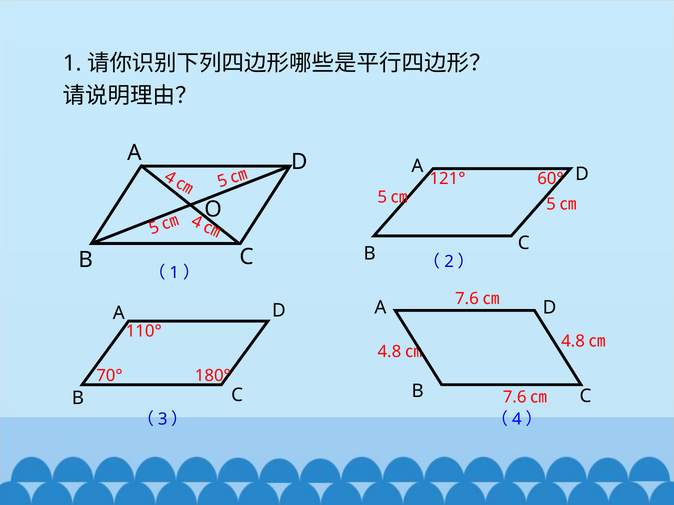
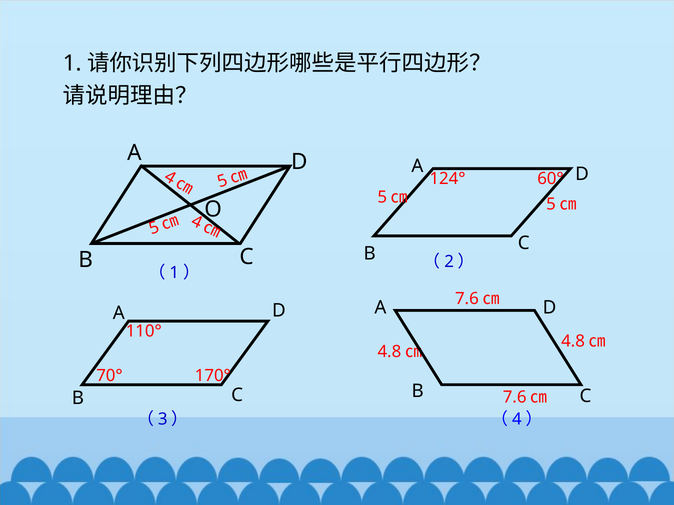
121°: 121° -> 124°
180°: 180° -> 170°
